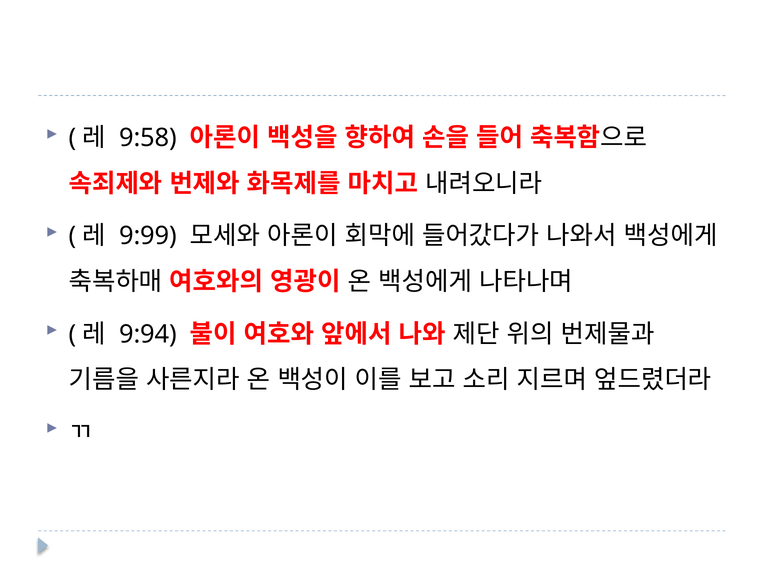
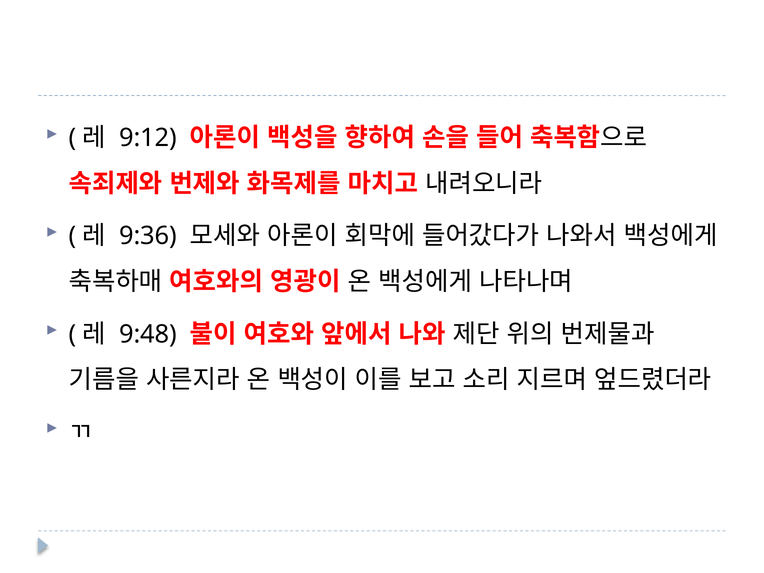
9:58: 9:58 -> 9:12
9:99: 9:99 -> 9:36
9:94: 9:94 -> 9:48
